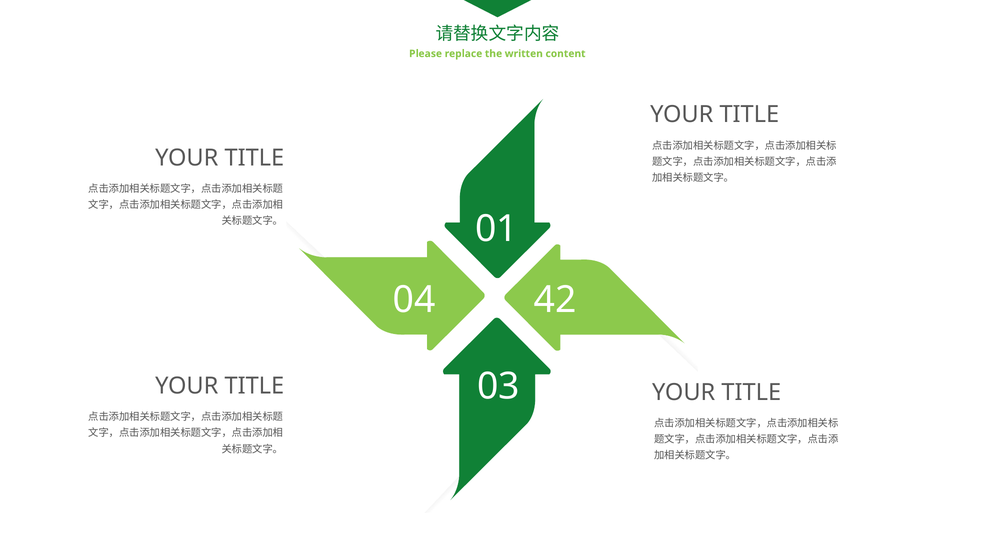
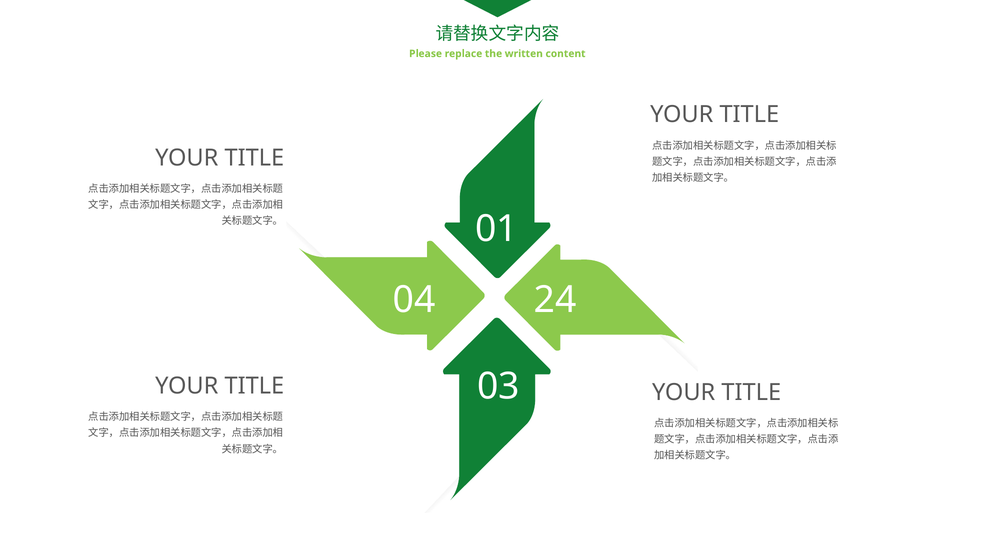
42: 42 -> 24
